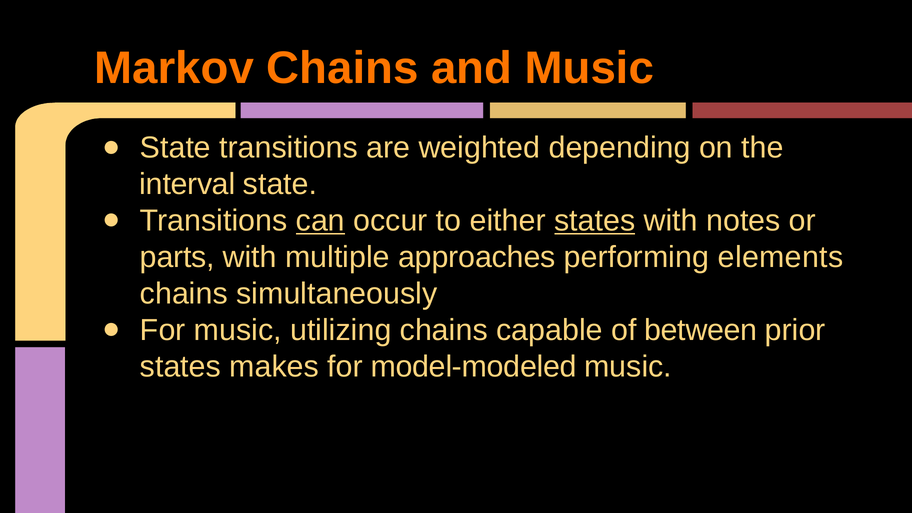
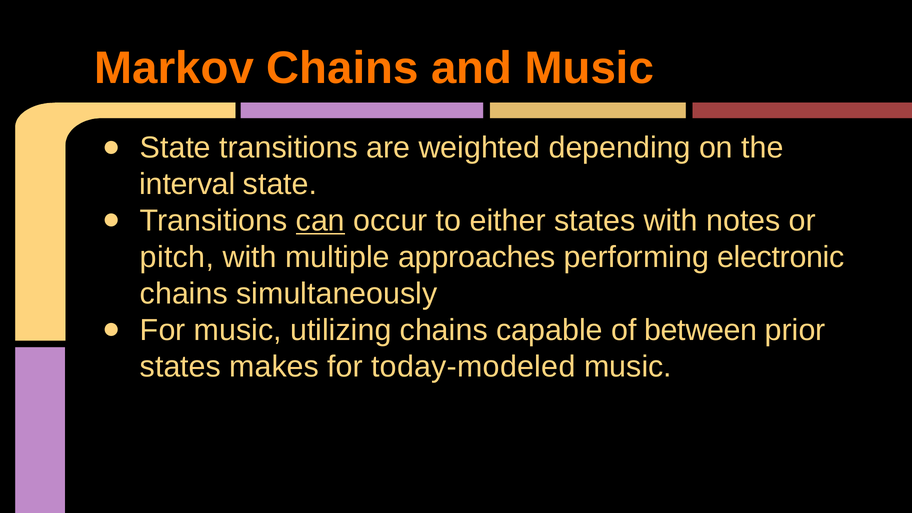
states at (595, 221) underline: present -> none
parts: parts -> pitch
elements: elements -> electronic
model-modeled: model-modeled -> today-modeled
